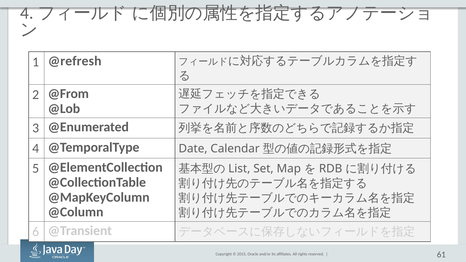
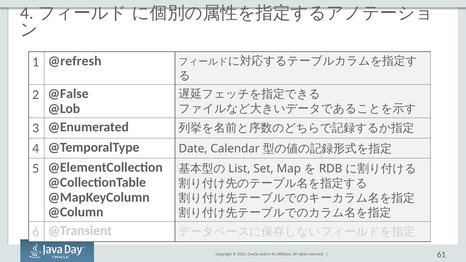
@From: @From -> @False
